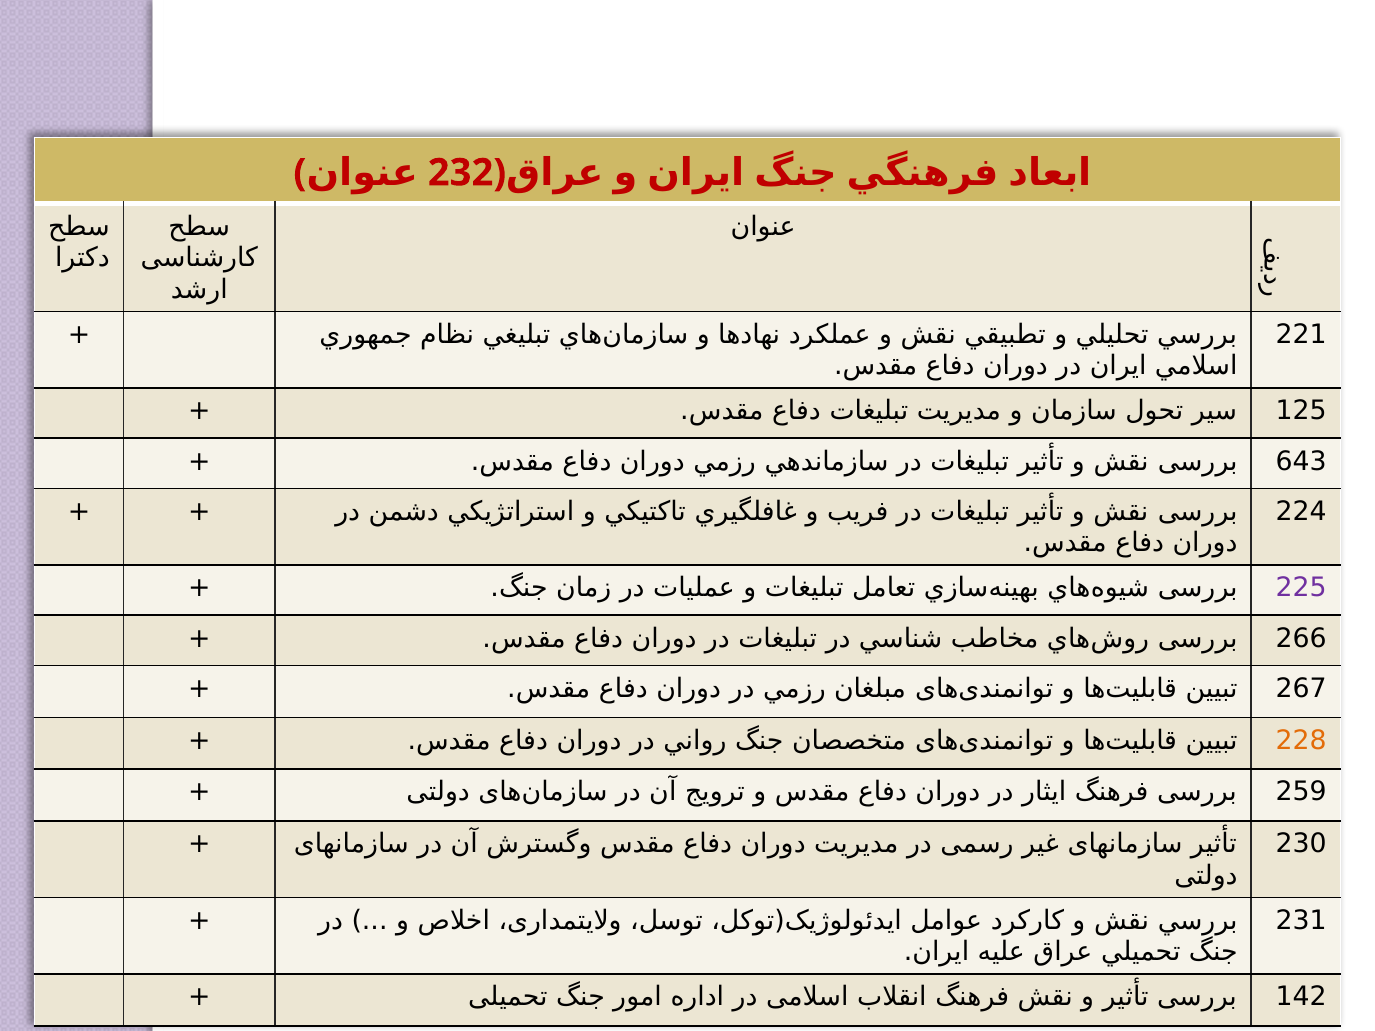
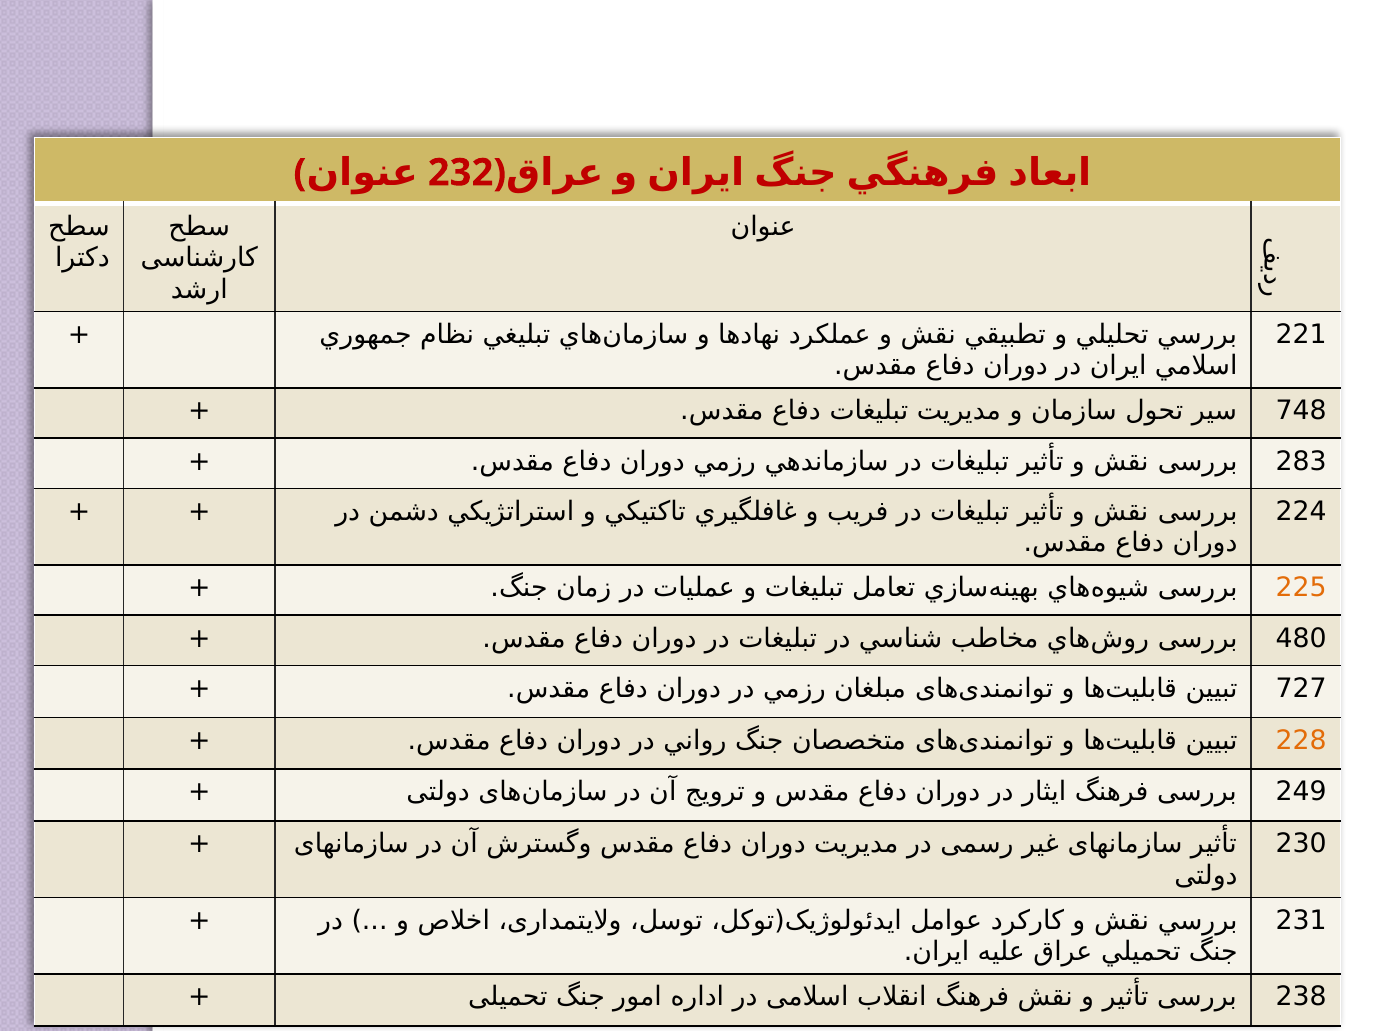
125: 125 -> 748
643: 643 -> 283
225 colour: purple -> orange
266: 266 -> 480
267: 267 -> 727
259: 259 -> 249
142: 142 -> 238
